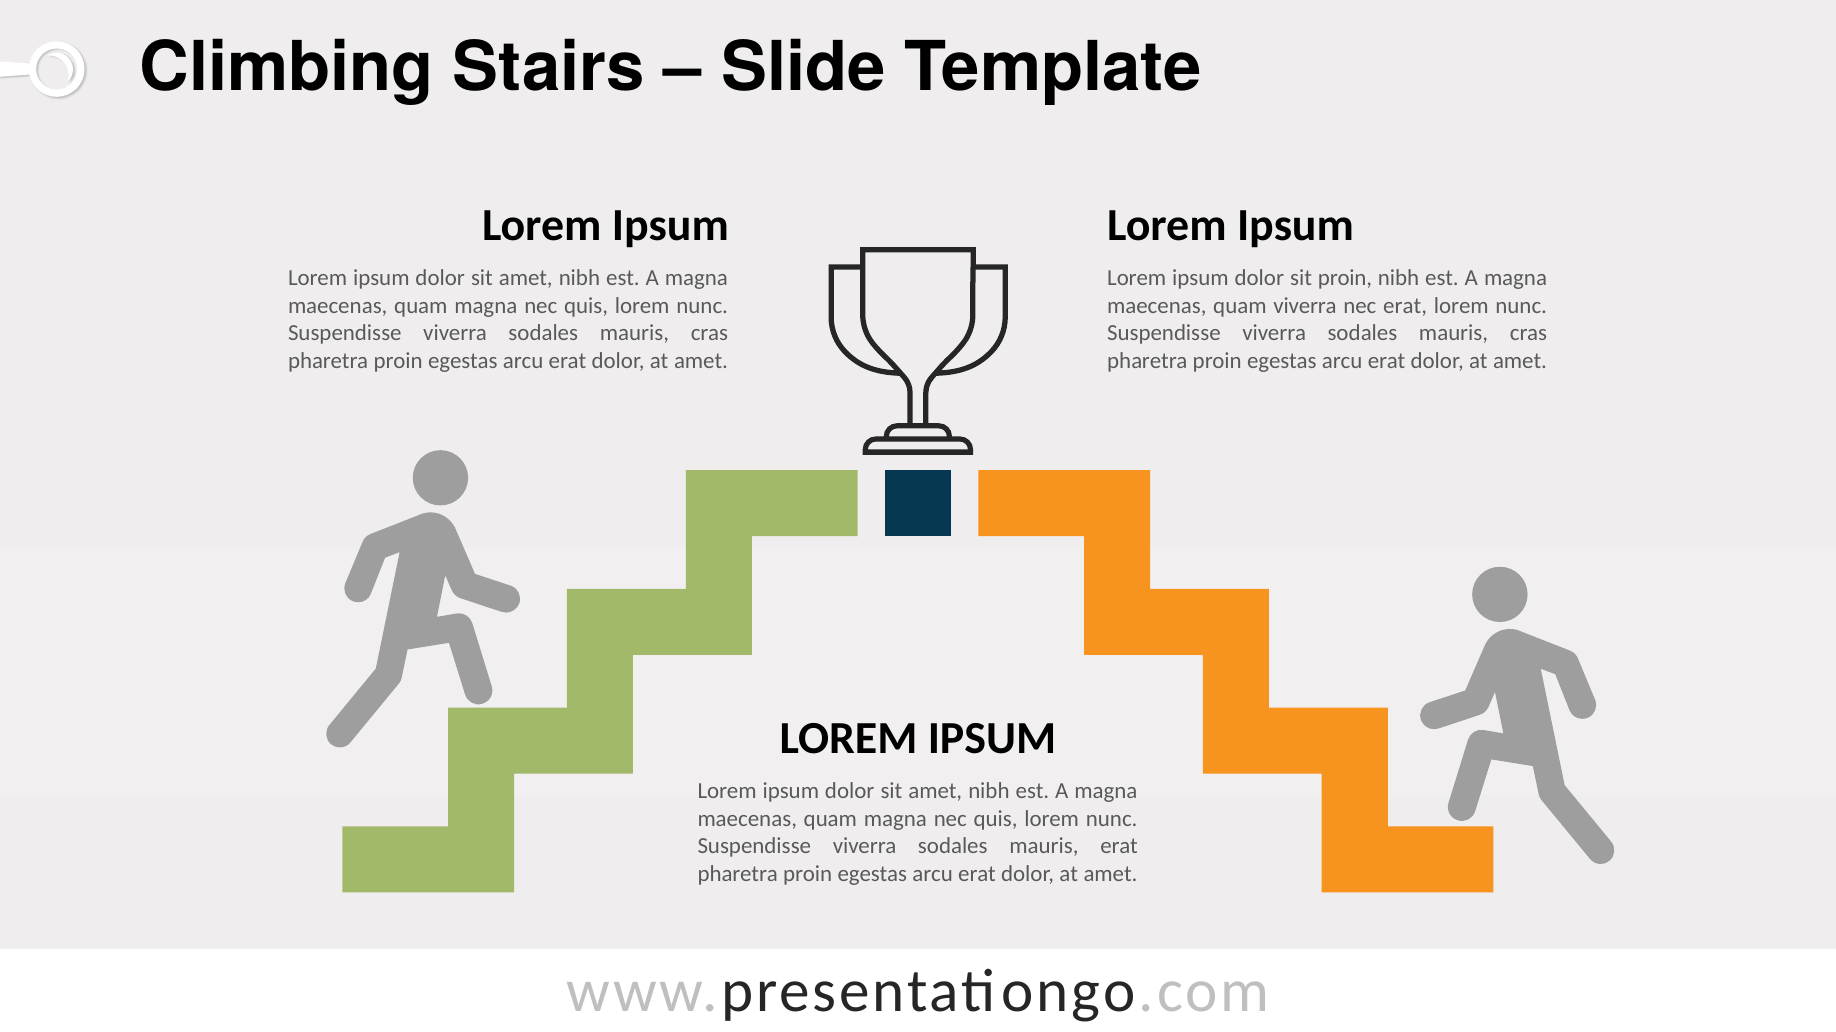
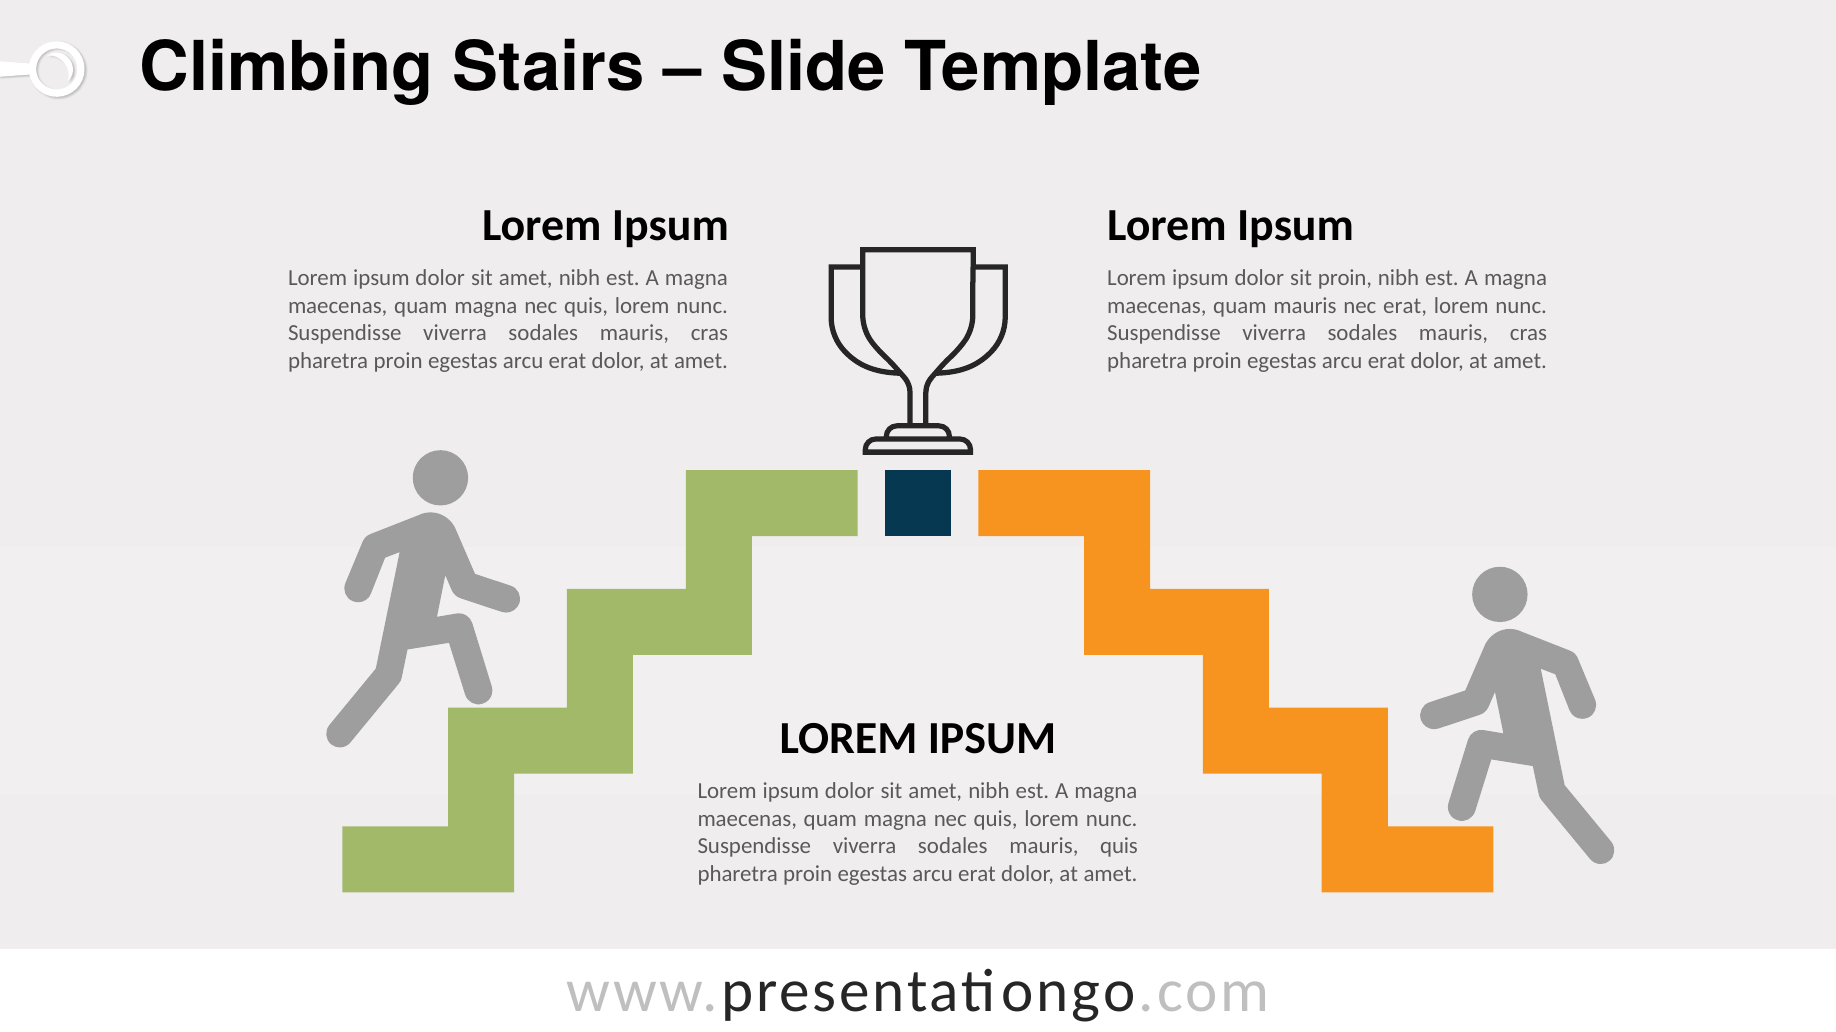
quam viverra: viverra -> mauris
mauris erat: erat -> quis
